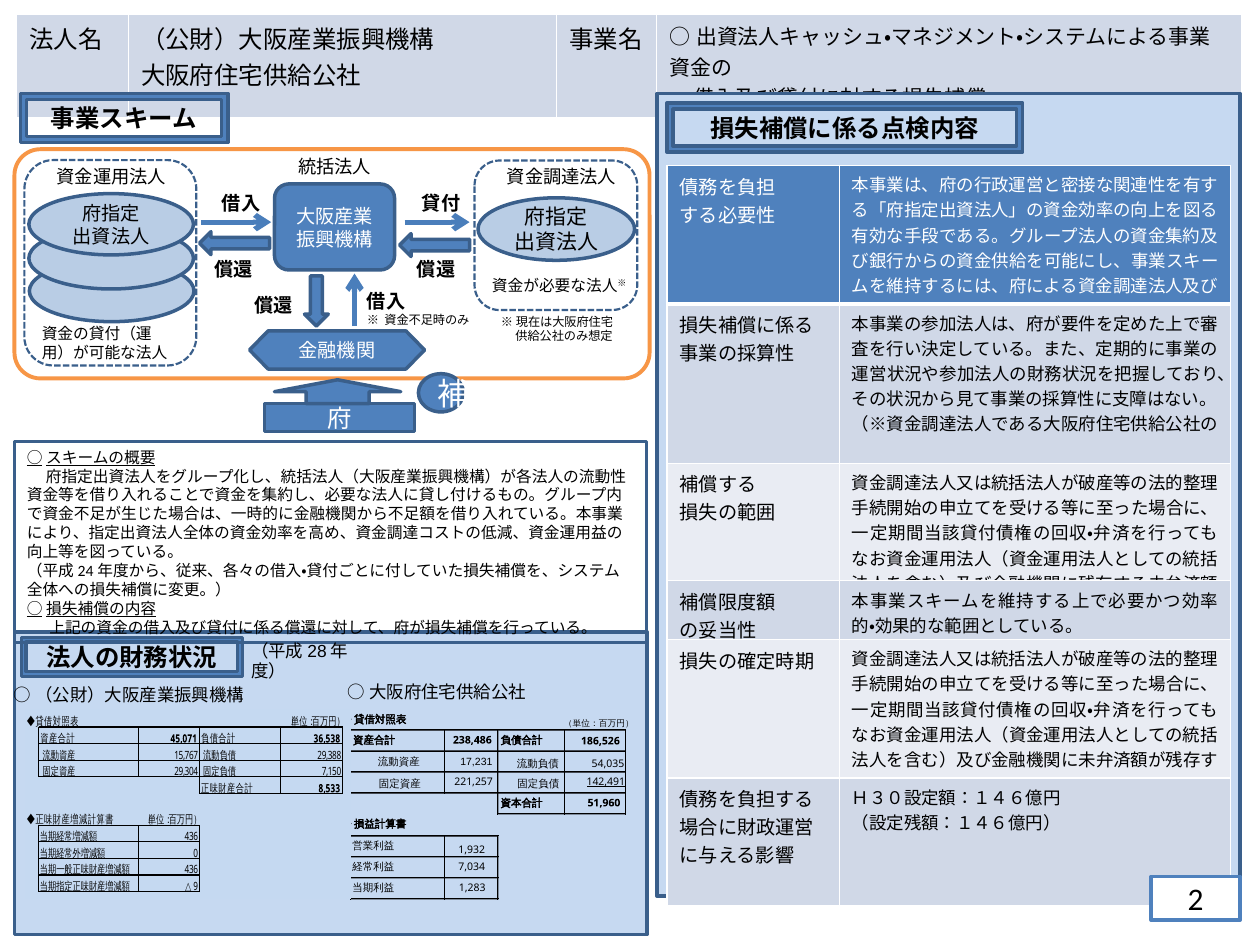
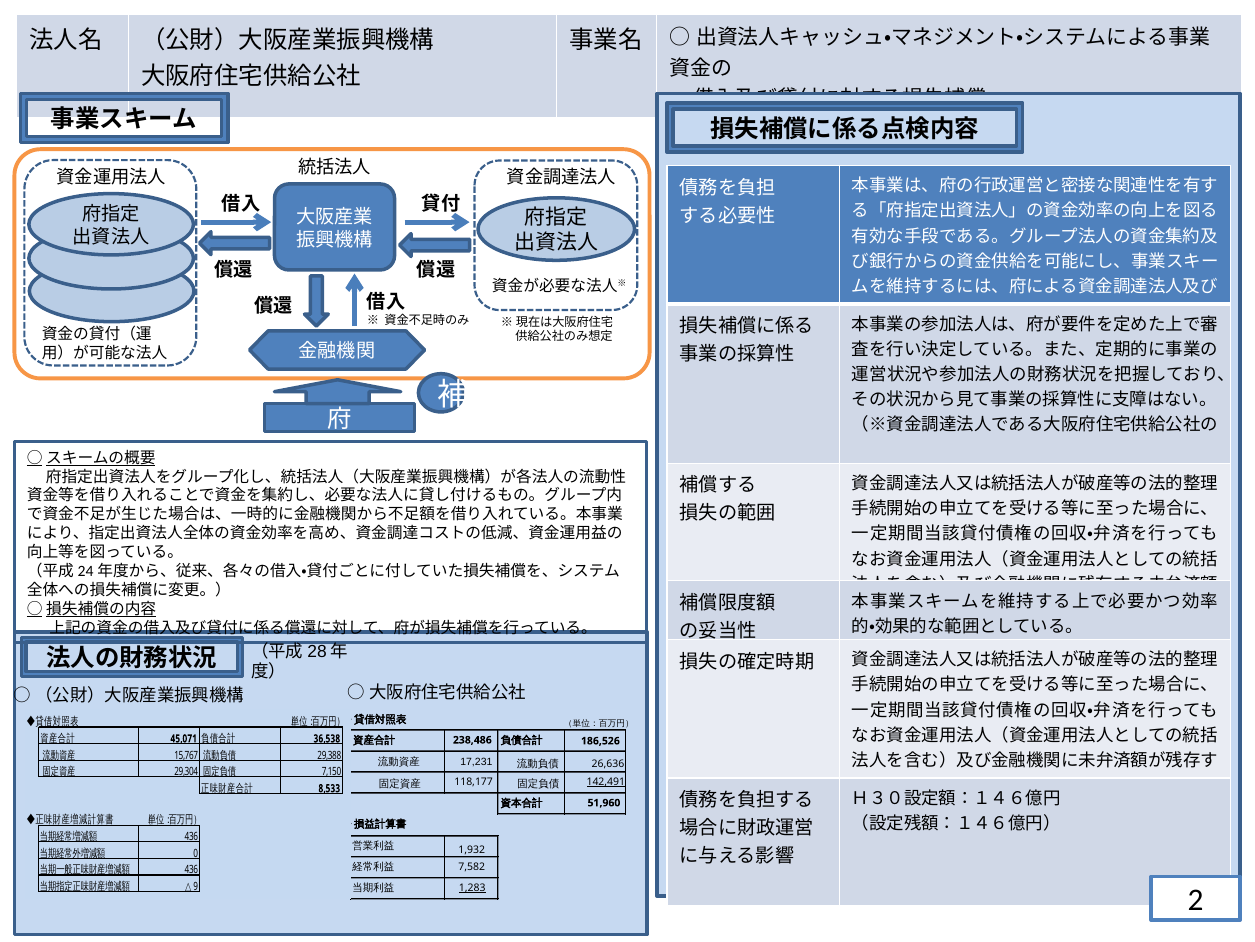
54,035: 54,035 -> 26,636
221,257: 221,257 -> 118,177
7,034: 7,034 -> 7,582
1,283 underline: none -> present
